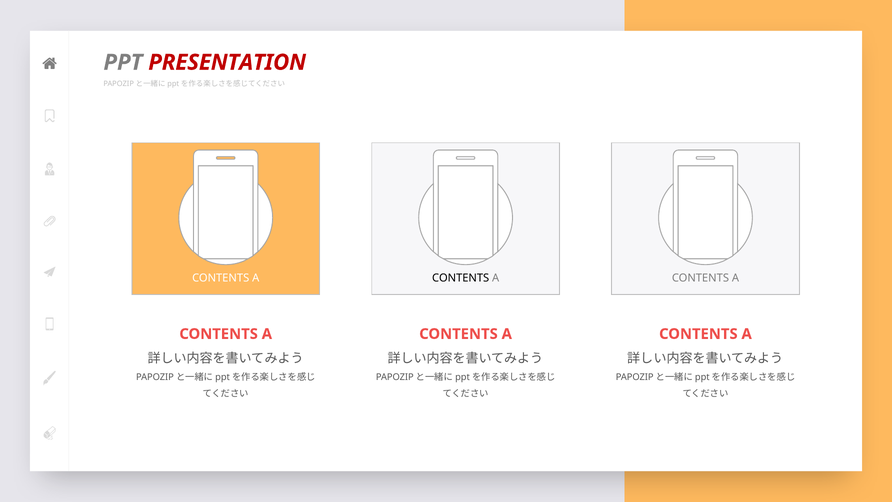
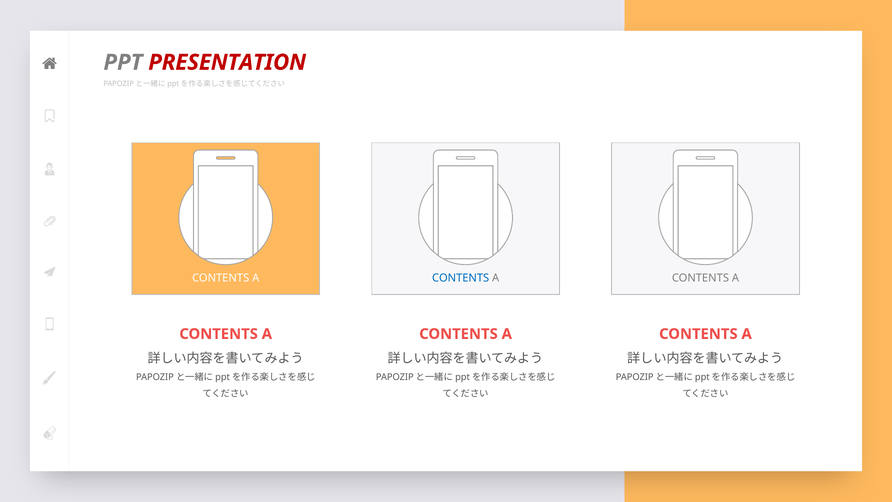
CONTENTS at (461, 278) colour: black -> blue
